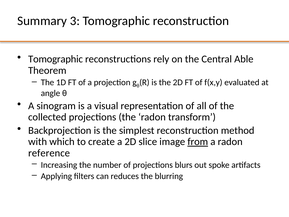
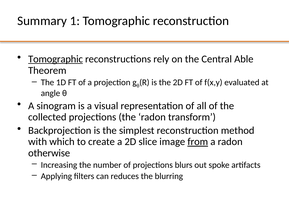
3: 3 -> 1
Tomographic at (56, 59) underline: none -> present
reference: reference -> otherwise
